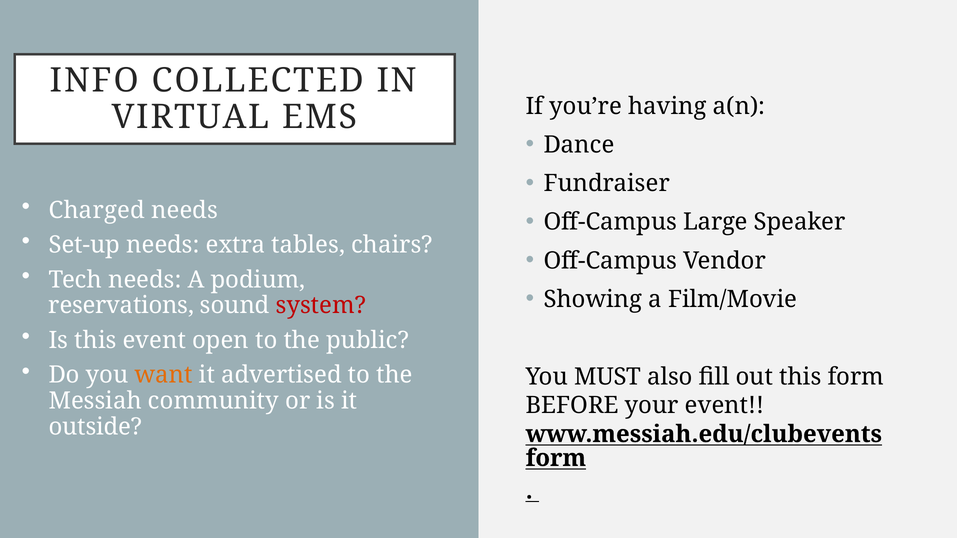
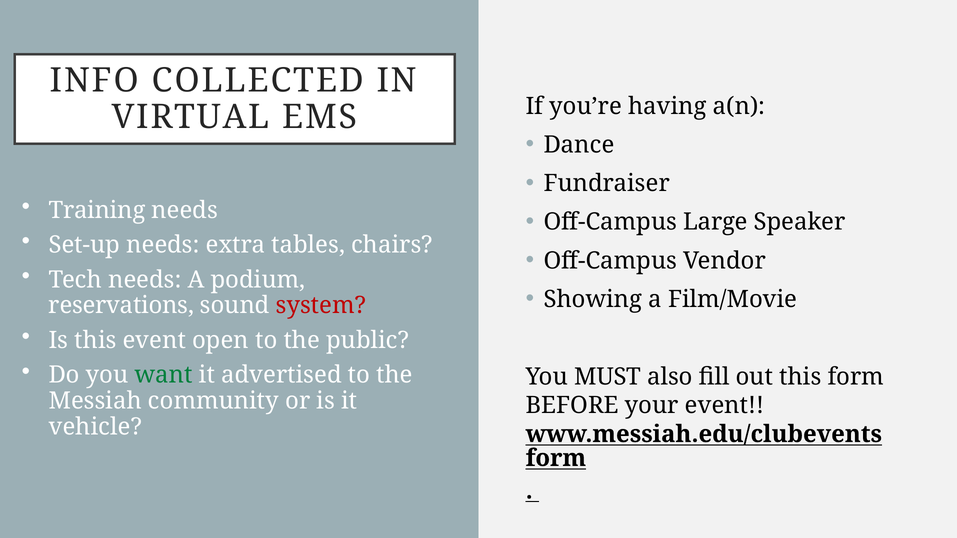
Charged: Charged -> Training
want colour: orange -> green
outside: outside -> vehicle
